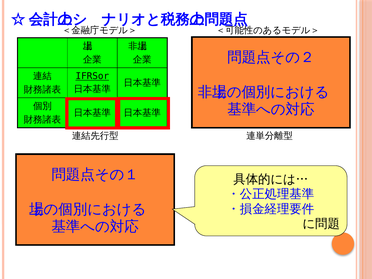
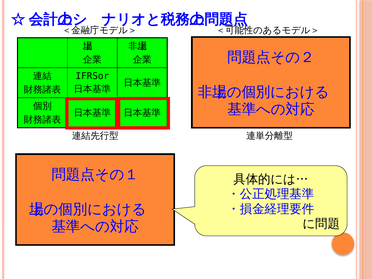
IFRSor underline: present -> none
